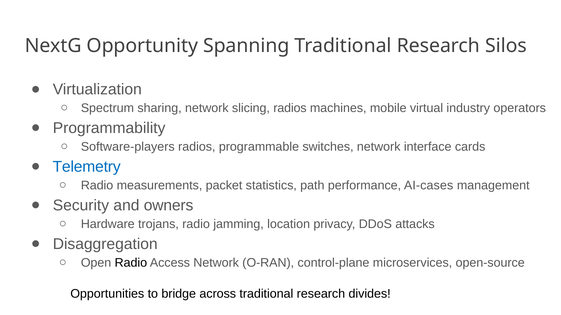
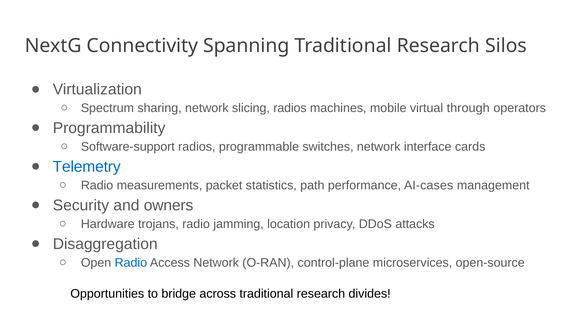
Opportunity: Opportunity -> Connectivity
industry: industry -> through
Software-players: Software-players -> Software-support
Radio at (131, 263) colour: black -> blue
